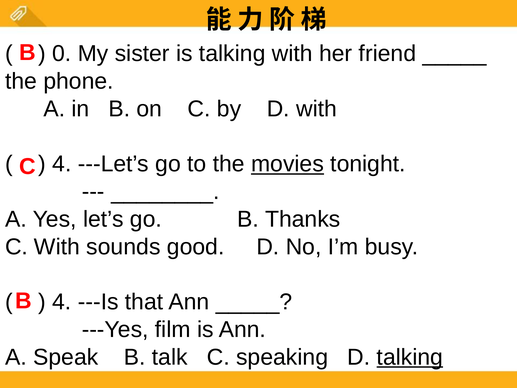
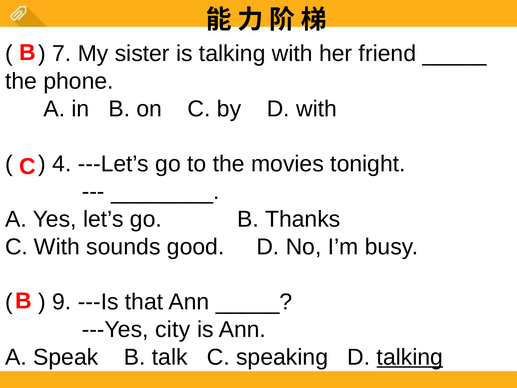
0: 0 -> 7
movies underline: present -> none
4 at (62, 302): 4 -> 9
film: film -> city
